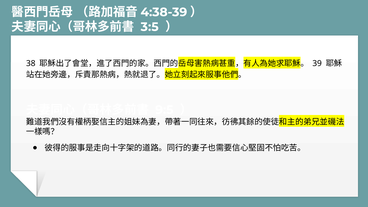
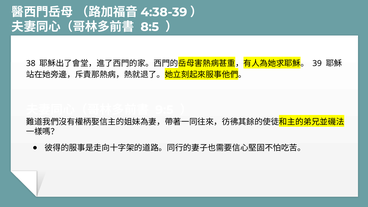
3:5: 3:5 -> 8:5
